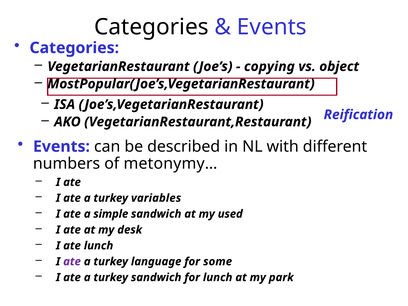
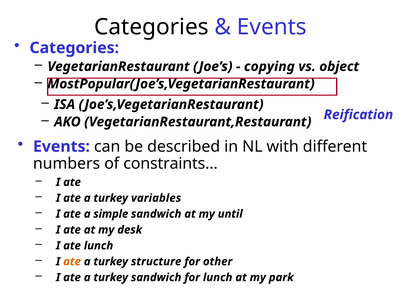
metonymy…: metonymy… -> constraints…
used: used -> until
ate at (72, 262) colour: purple -> orange
language: language -> structure
some: some -> other
